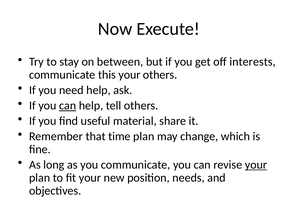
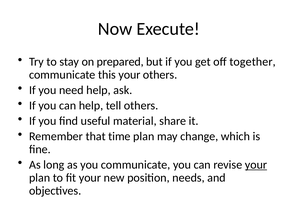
between: between -> prepared
interests: interests -> together
can at (68, 105) underline: present -> none
